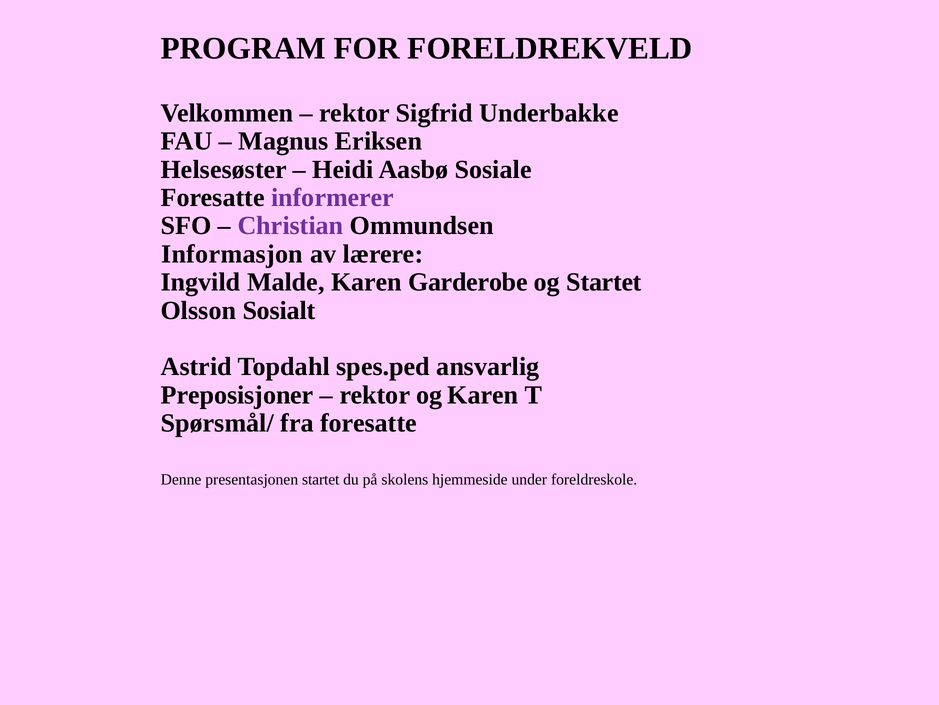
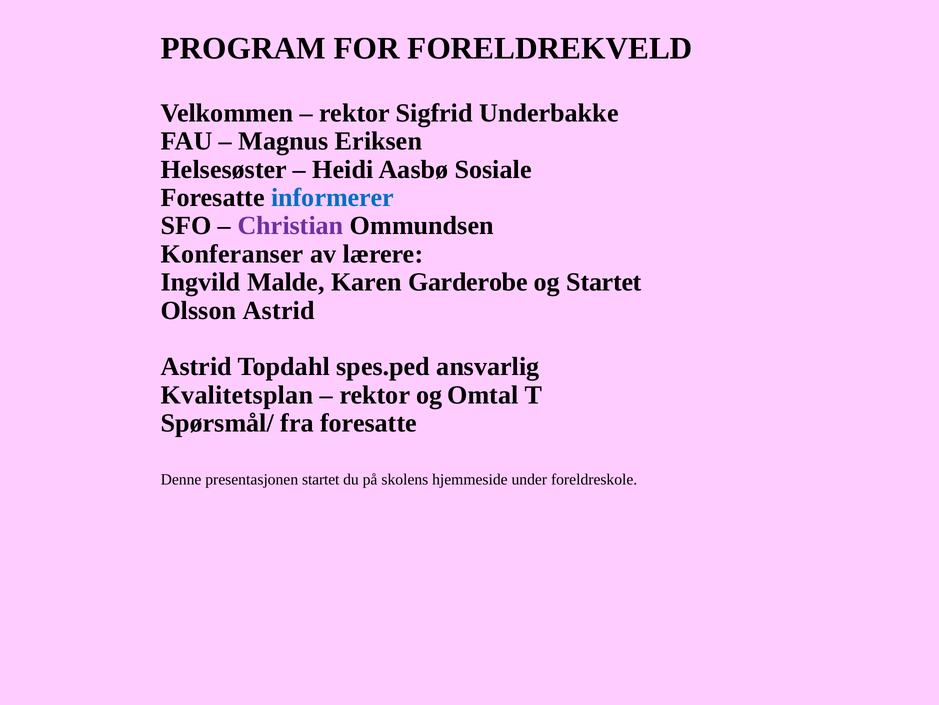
informerer colour: purple -> blue
Informasjon: Informasjon -> Konferanser
Olsson Sosialt: Sosialt -> Astrid
Preposisjoner: Preposisjoner -> Kvalitetsplan
og Karen: Karen -> Omtal
